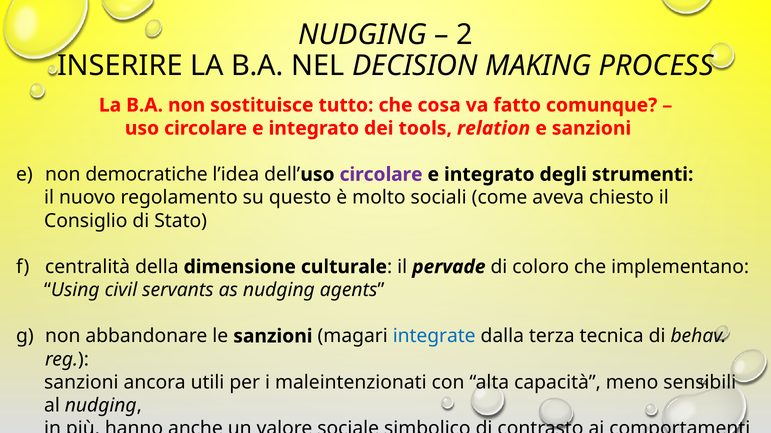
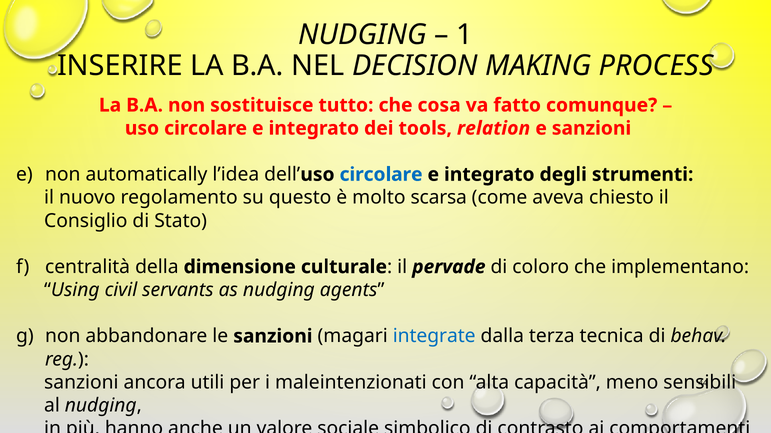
2: 2 -> 1
democratiche: democratiche -> automatically
circolare at (381, 175) colour: purple -> blue
sociali: sociali -> scarsa
